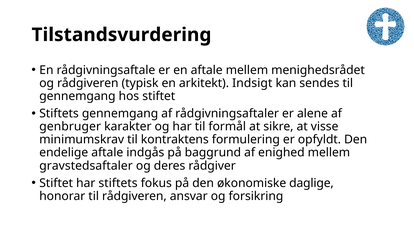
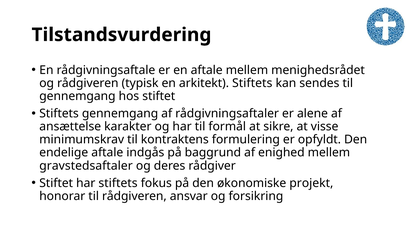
arkitekt Indsigt: Indsigt -> Stiftets
genbruger: genbruger -> ansættelse
daglige: daglige -> projekt
